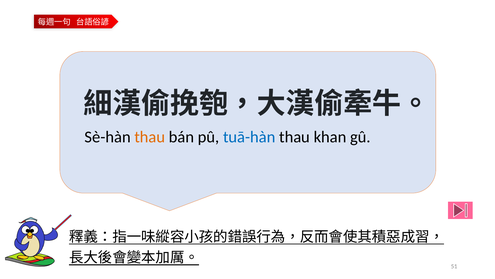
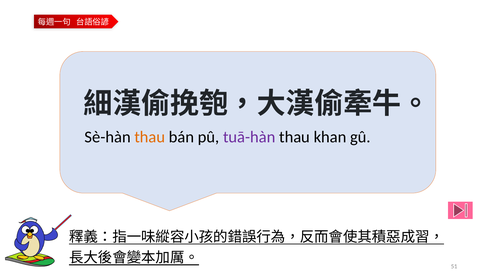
tuā-hàn colour: blue -> purple
